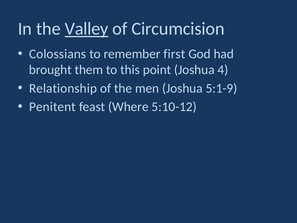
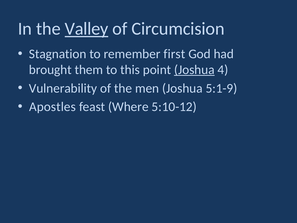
Colossians: Colossians -> Stagnation
Joshua at (194, 70) underline: none -> present
Relationship: Relationship -> Vulnerability
Penitent: Penitent -> Apostles
